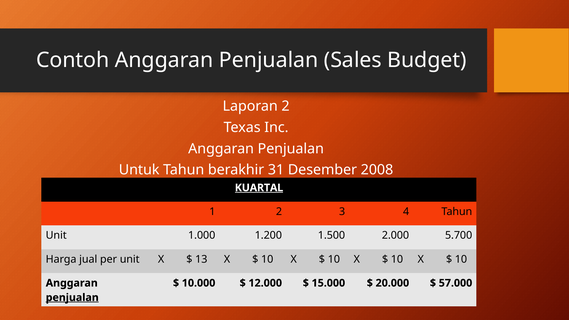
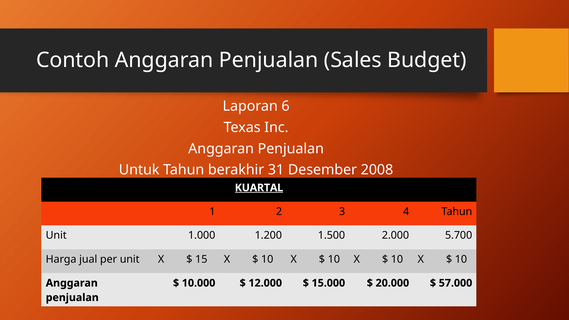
Laporan 2: 2 -> 6
13: 13 -> 15
penjualan at (72, 298) underline: present -> none
